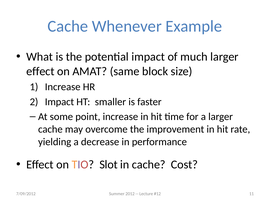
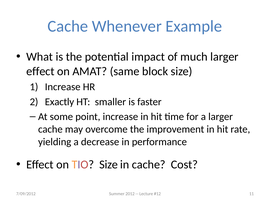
Impact at (59, 102): Impact -> Exactly
TIO Slot: Slot -> Size
